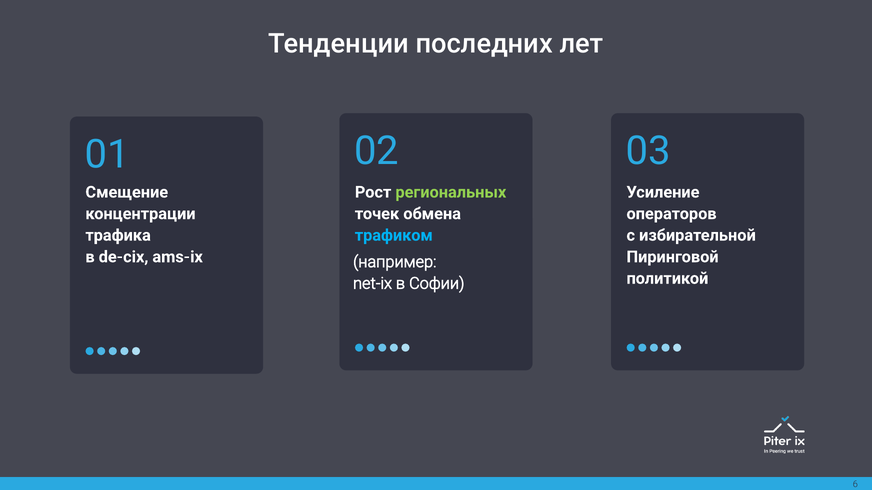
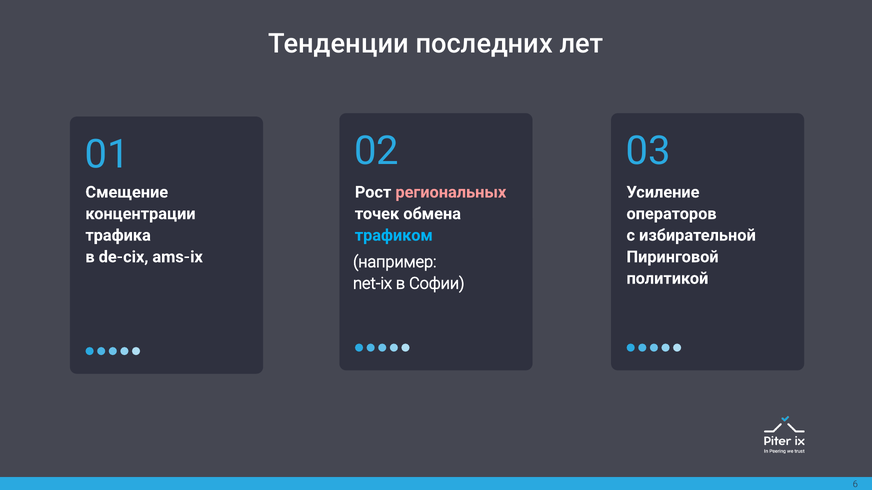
региональных colour: light green -> pink
